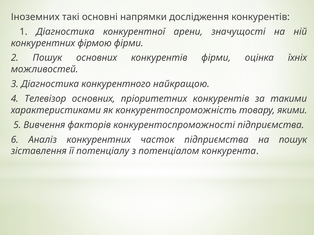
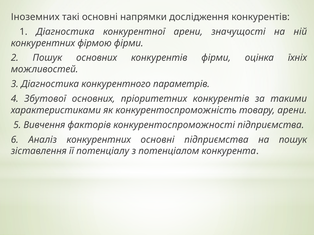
найкращою: найкращою -> параметрів
Телевізор: Телевізор -> Збутової
товару якими: якими -> арени
конкурентних часток: часток -> основні
